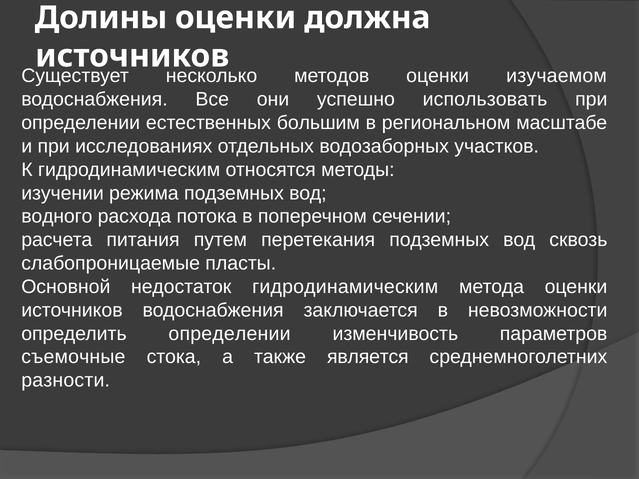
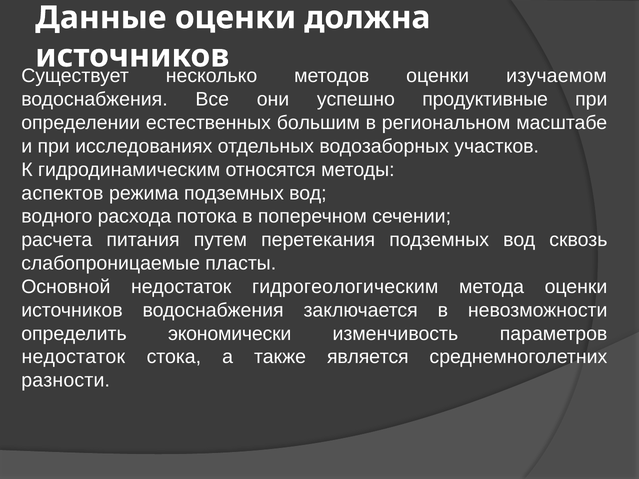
Долины: Долины -> Данные
использовать: использовать -> продуктивные
изучении: изучении -> аспектов
недостаток гидродинамическим: гидродинамическим -> гидрогеологическим
определить определении: определении -> экономически
съемочные at (73, 357): съемочные -> недостаток
